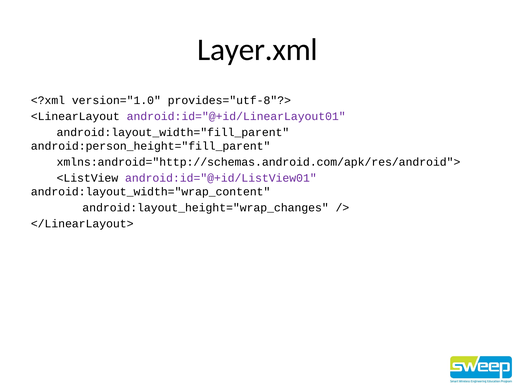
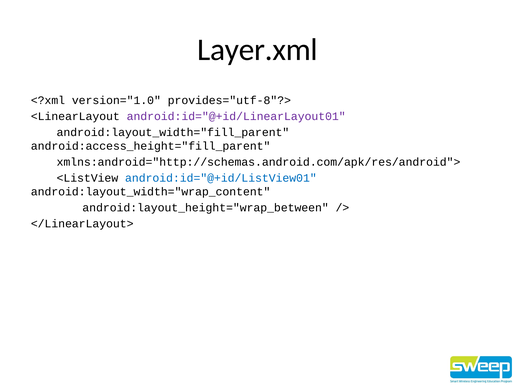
android:person_height="fill_parent: android:person_height="fill_parent -> android:access_height="fill_parent
android:id="@+id/ListView01 colour: purple -> blue
android:layout_height="wrap_changes: android:layout_height="wrap_changes -> android:layout_height="wrap_between
